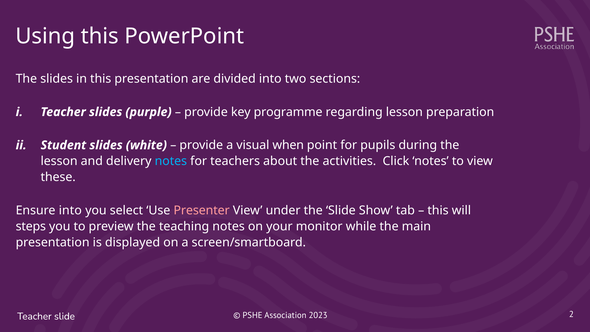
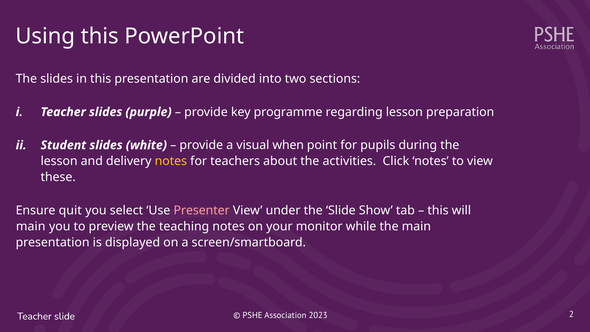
notes at (171, 161) colour: light blue -> yellow
Ensure into: into -> quit
steps at (31, 226): steps -> main
